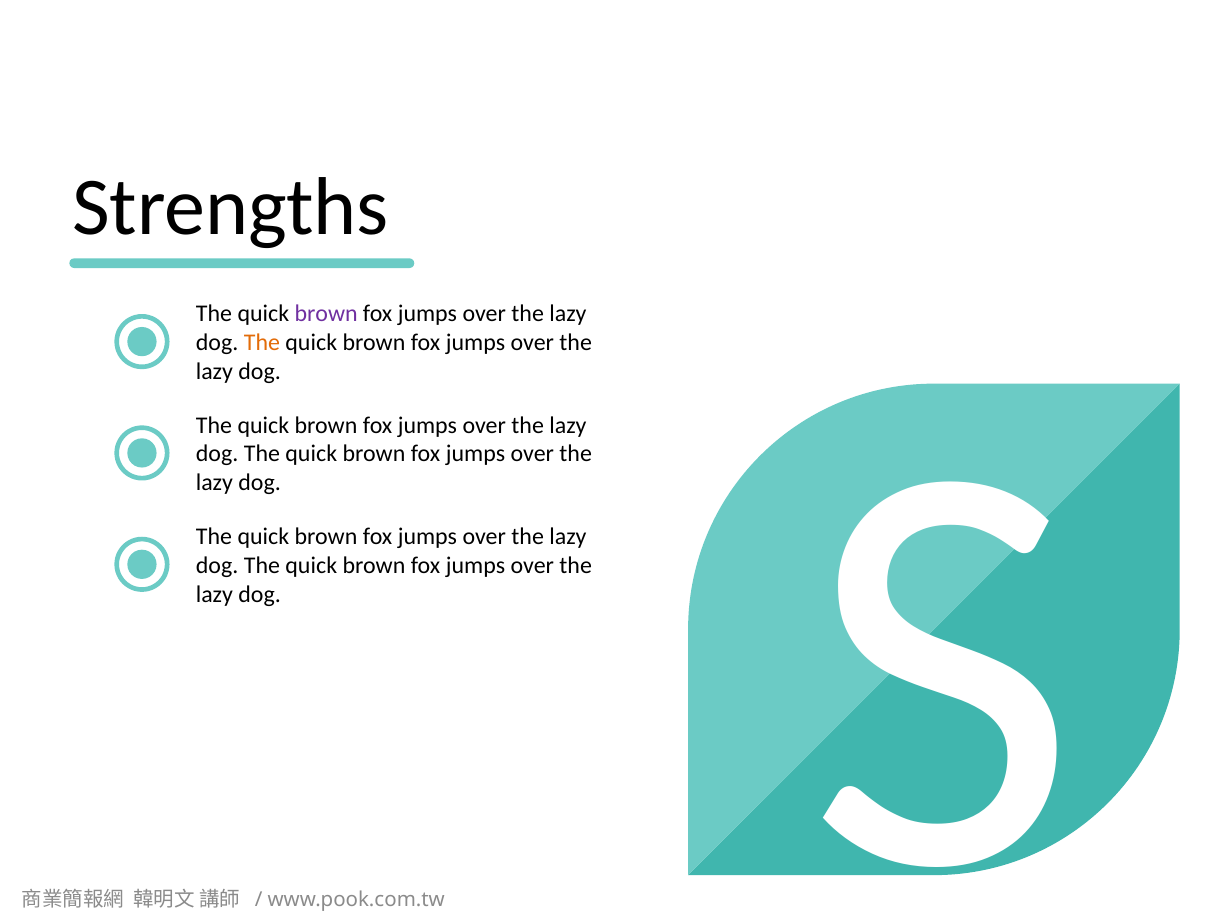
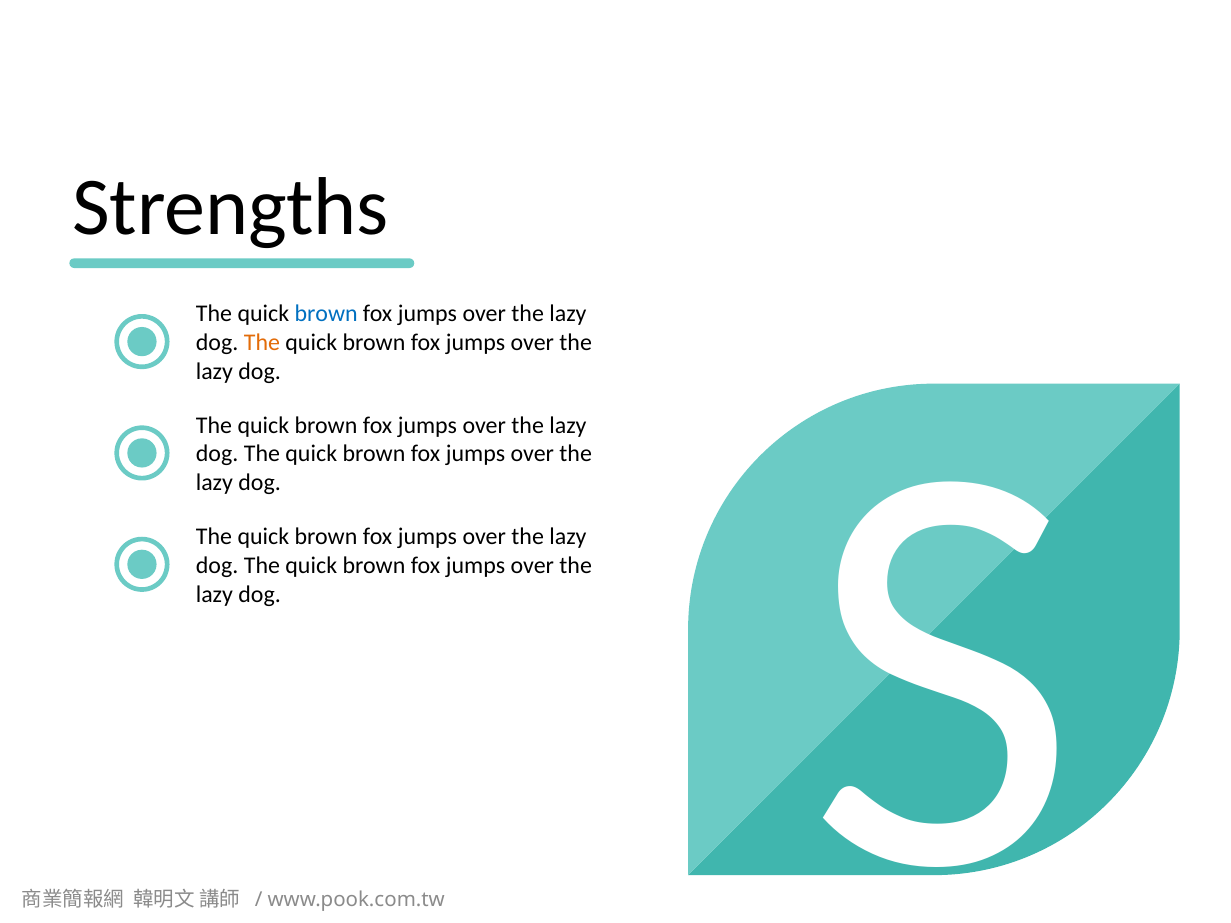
brown at (326, 314) colour: purple -> blue
